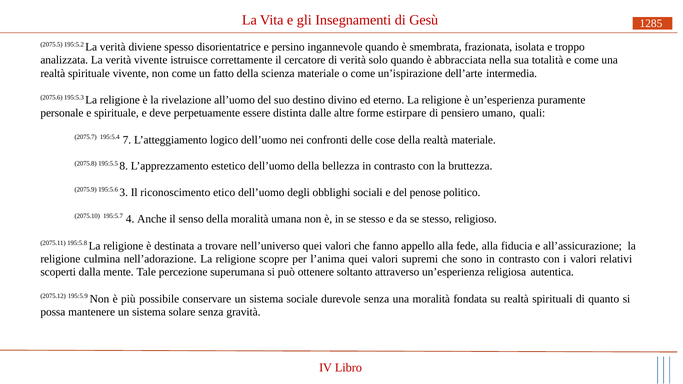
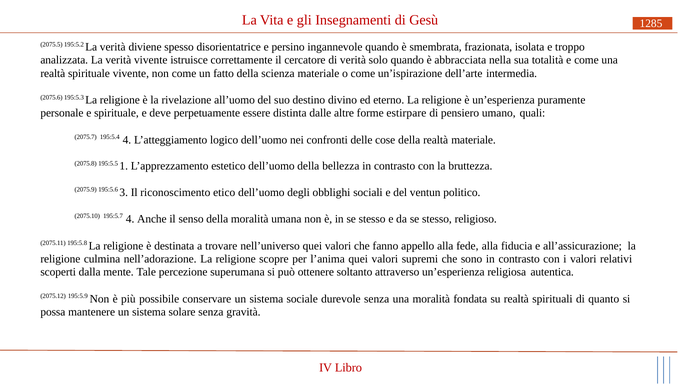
195:5.4 7: 7 -> 4
8: 8 -> 1
penose: penose -> ventun
